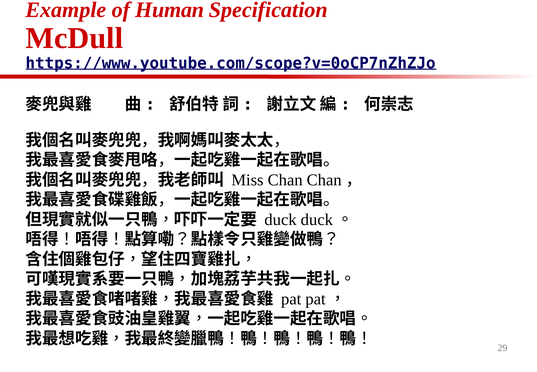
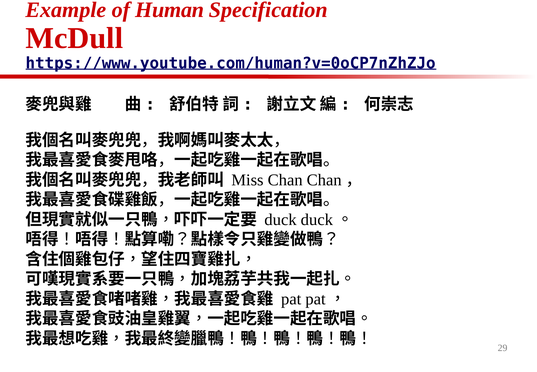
https://www.youtube.com/scope?v=0oCP7nZhZJo: https://www.youtube.com/scope?v=0oCP7nZhZJo -> https://www.youtube.com/human?v=0oCP7nZhZJo
